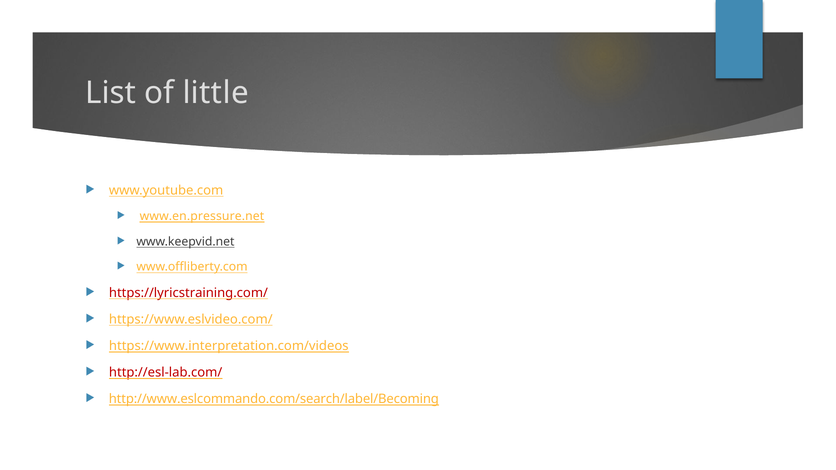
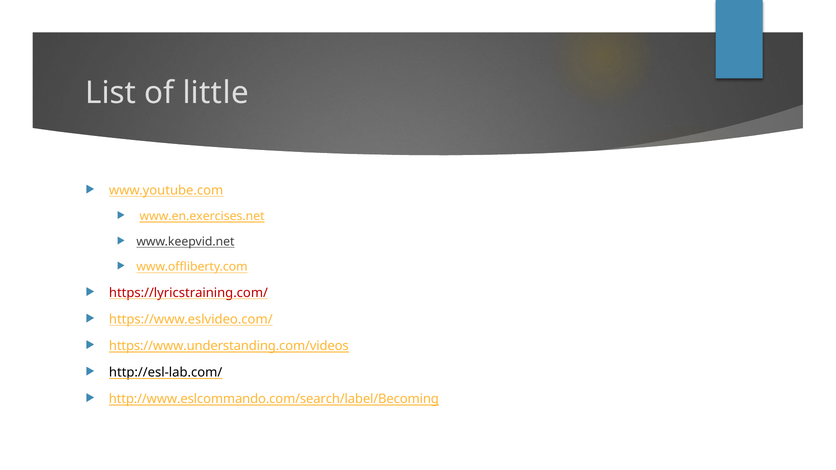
www.en.pressure.net: www.en.pressure.net -> www.en.exercises.net
https://www.interpretation.com/videos: https://www.interpretation.com/videos -> https://www.understanding.com/videos
http://esl-lab.com/ colour: red -> black
